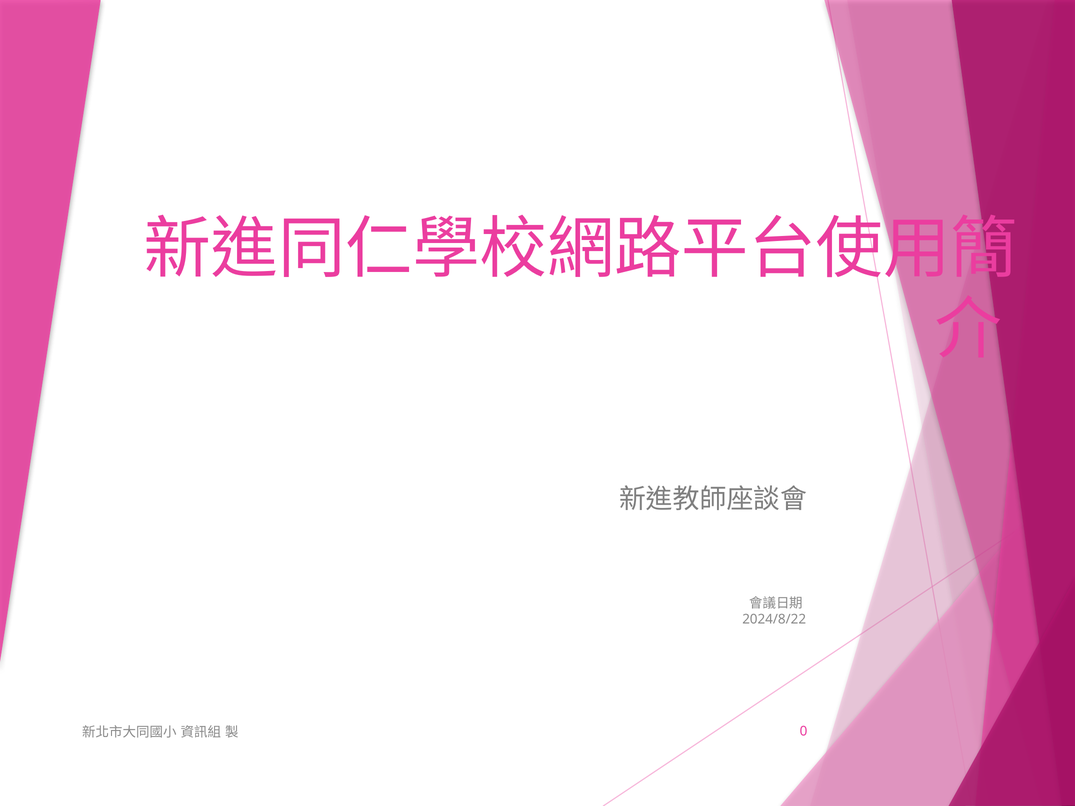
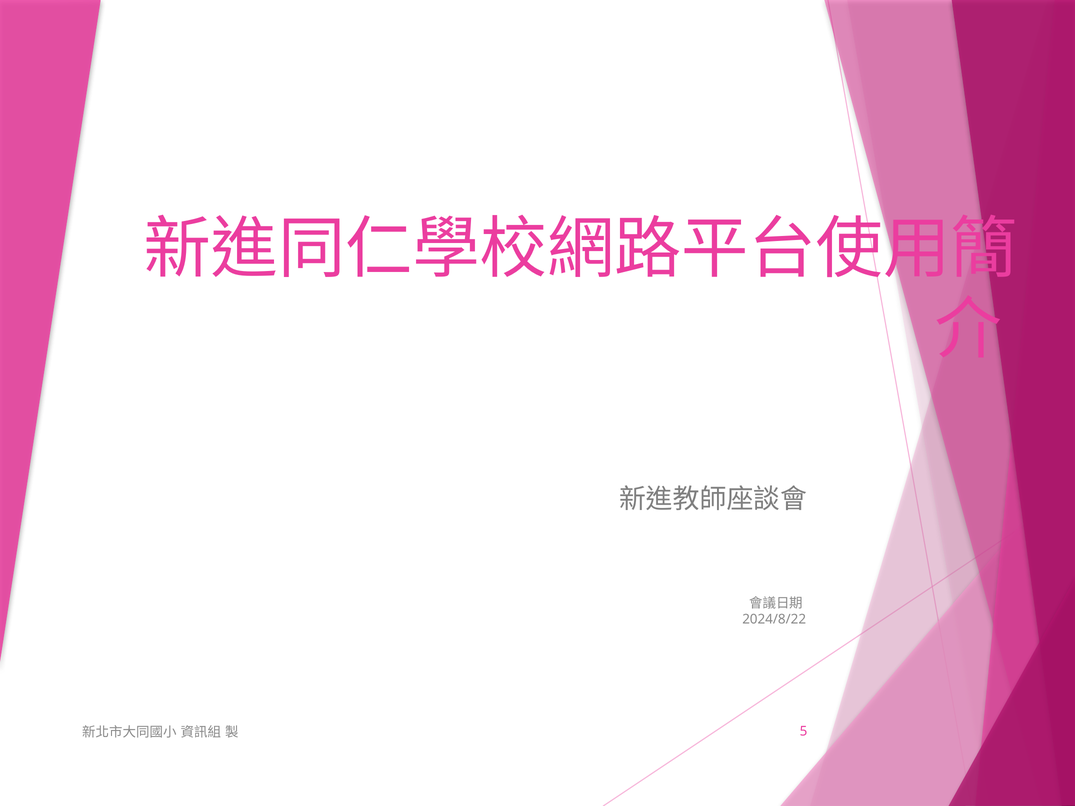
0: 0 -> 5
